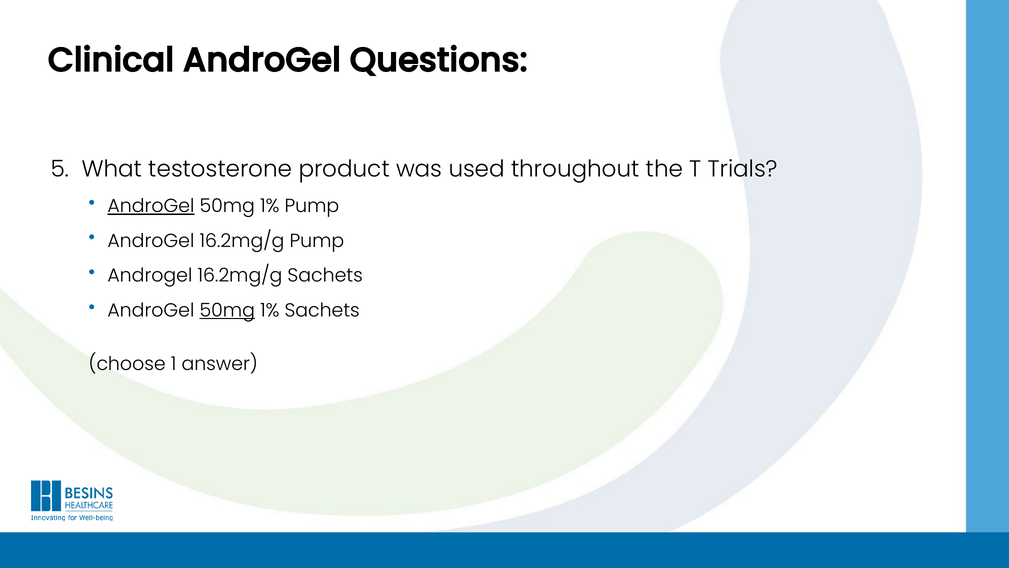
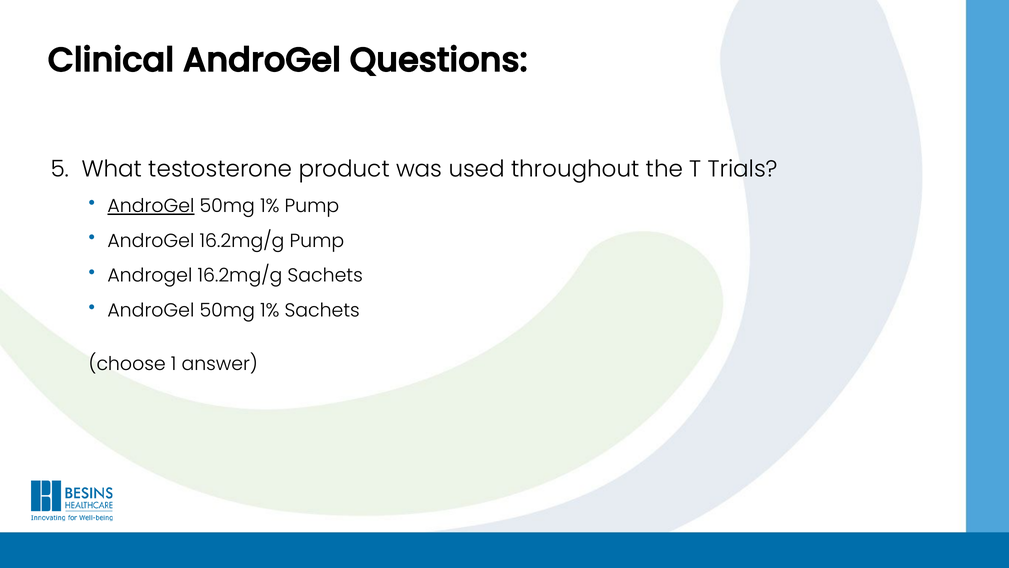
50mg at (227, 310) underline: present -> none
